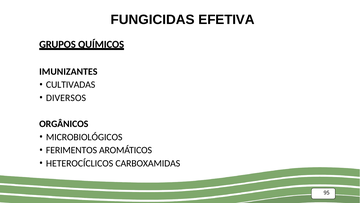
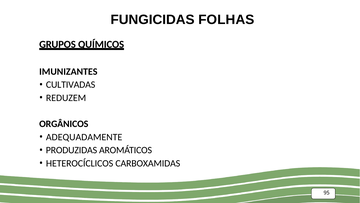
EFETIVA: EFETIVA -> FOLHAS
DIVERSOS: DIVERSOS -> REDUZEM
MICROBIOLÓGICOS: MICROBIOLÓGICOS -> ADEQUADAMENTE
FERIMENTOS: FERIMENTOS -> PRODUZIDAS
